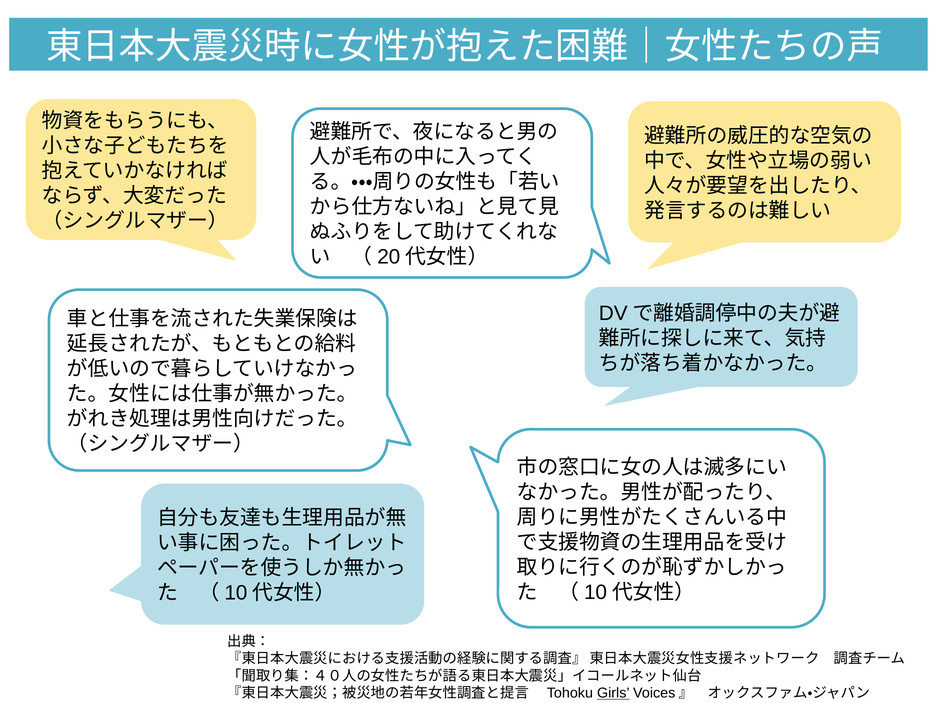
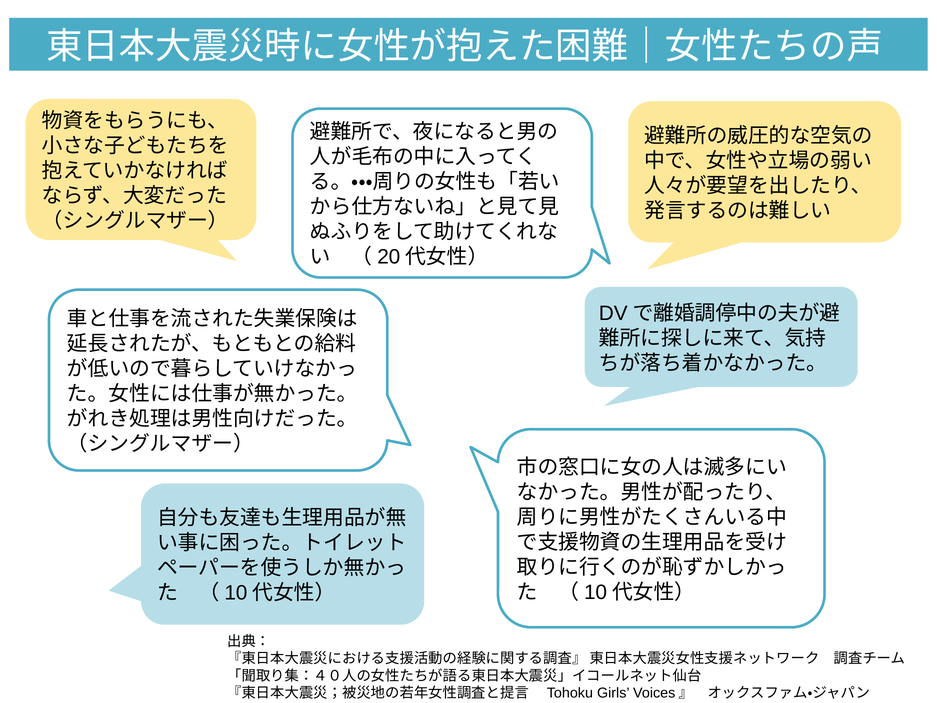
Girls underline: present -> none
